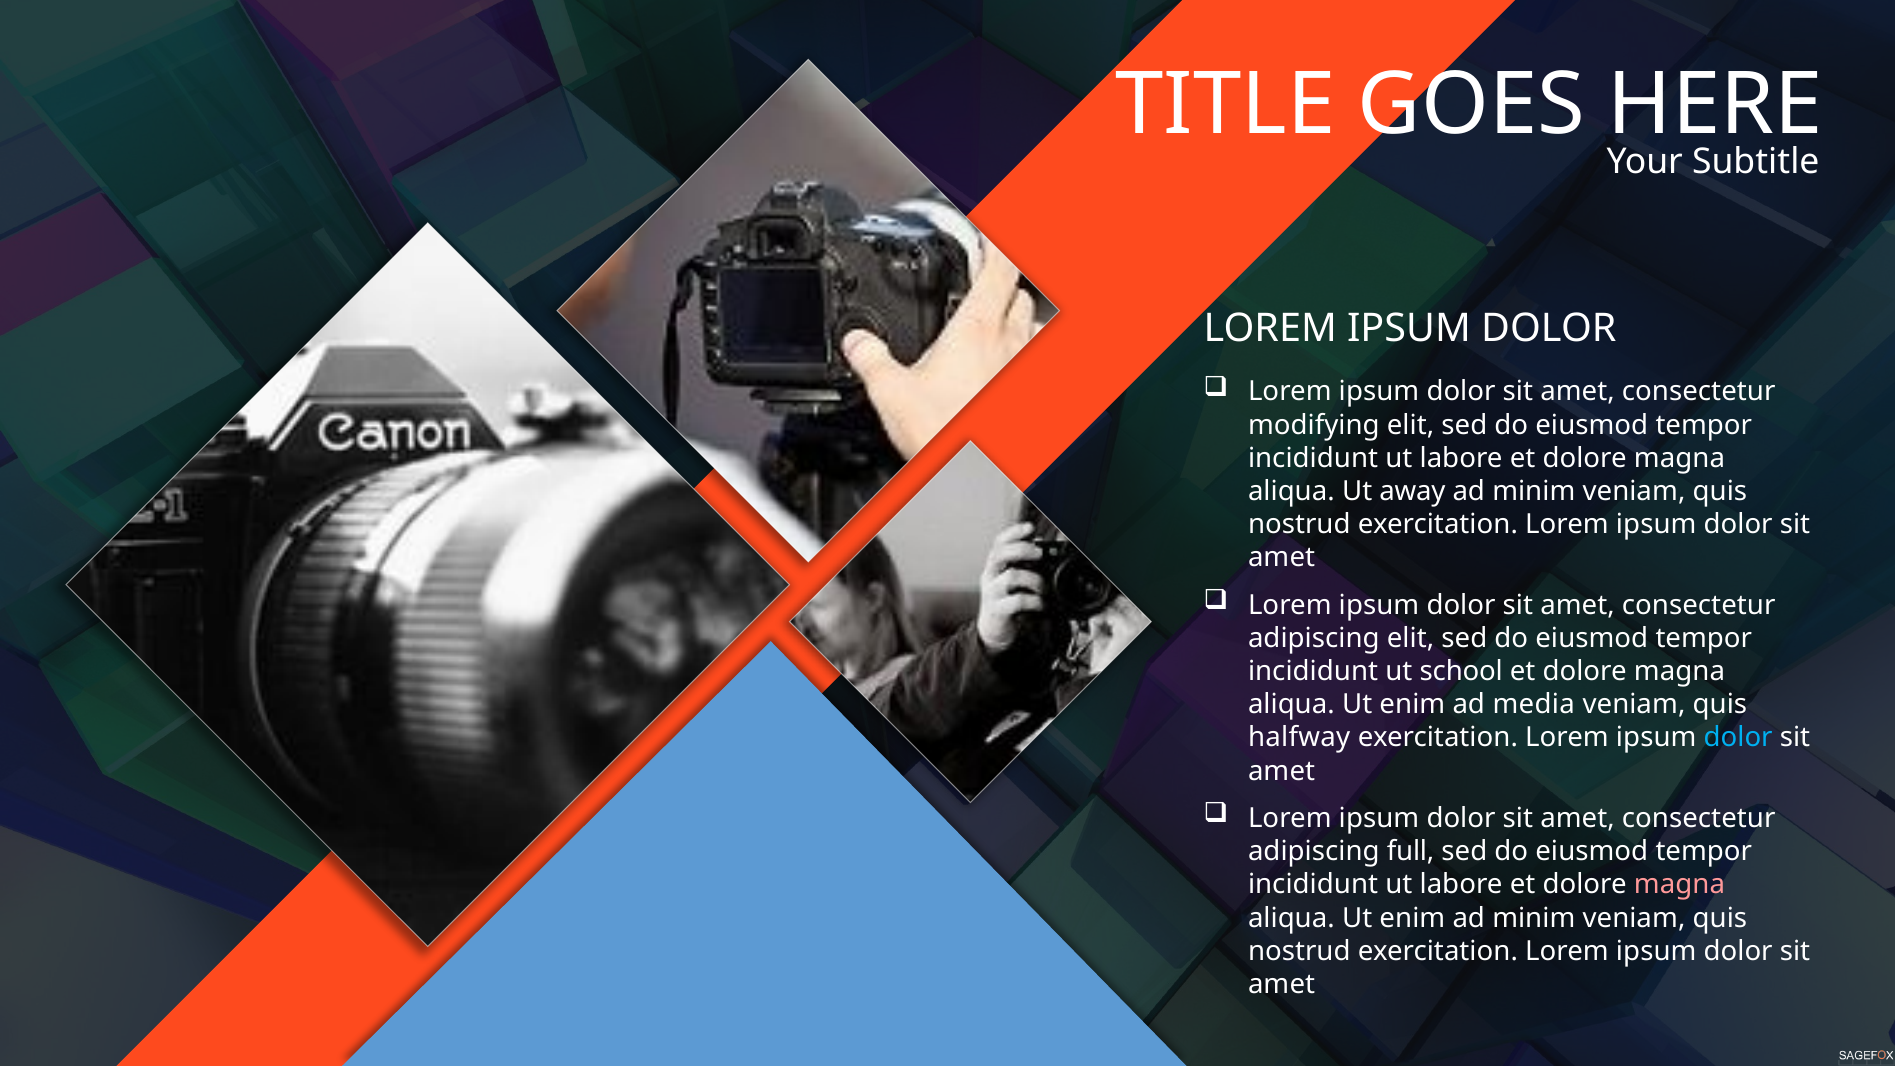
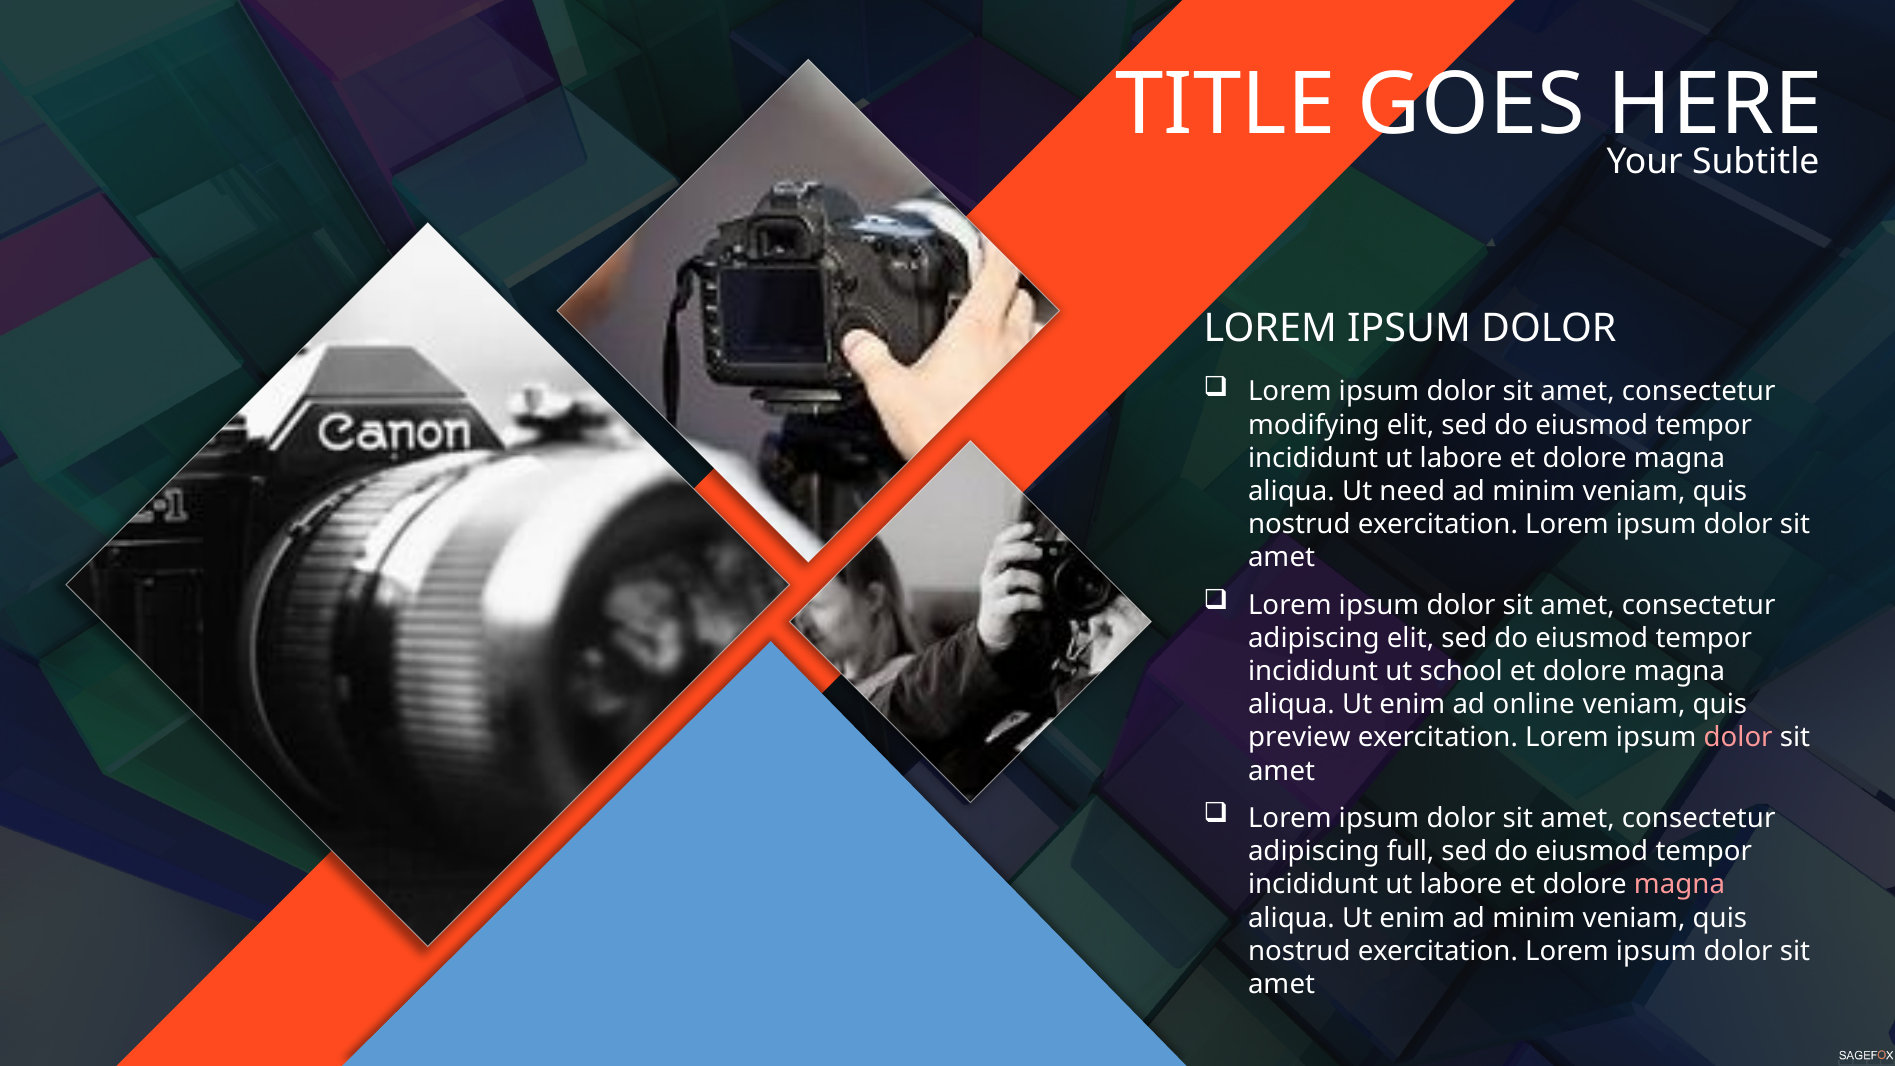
away: away -> need
media: media -> online
halfway: halfway -> preview
dolor at (1738, 738) colour: light blue -> pink
